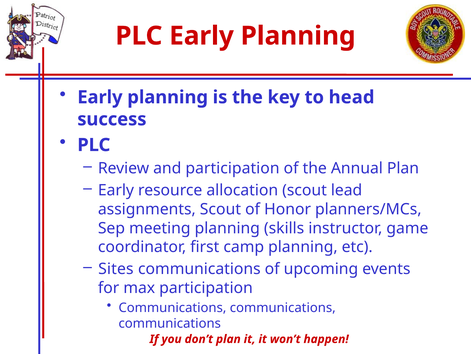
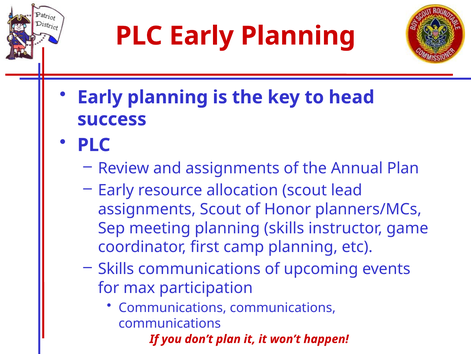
and participation: participation -> assignments
Sites at (116, 269): Sites -> Skills
